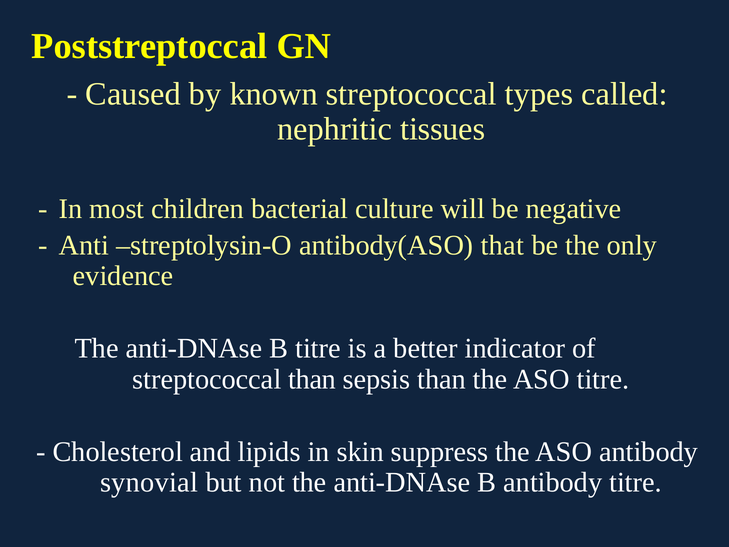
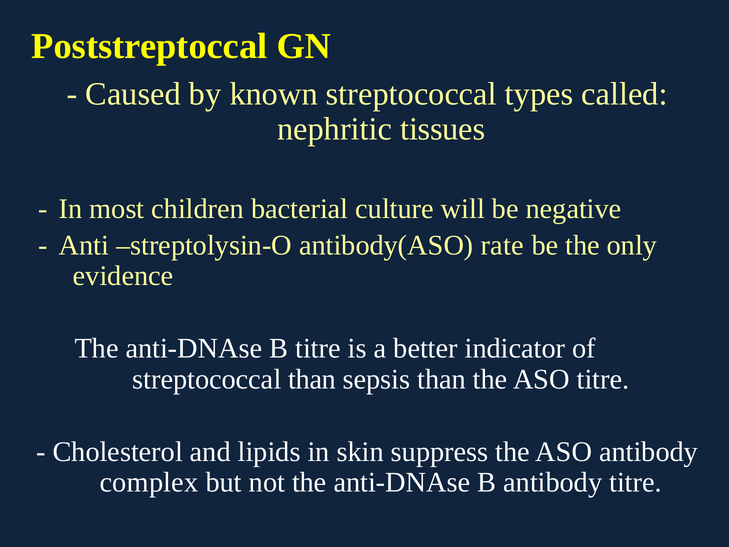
that: that -> rate
synovial: synovial -> complex
